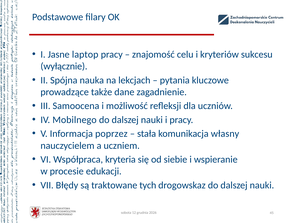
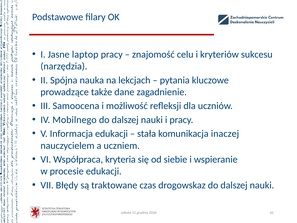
wyłącznie: wyłącznie -> narzędzia
Informacja poprzez: poprzez -> edukacji
własny: własny -> inaczej
tych: tych -> czas
